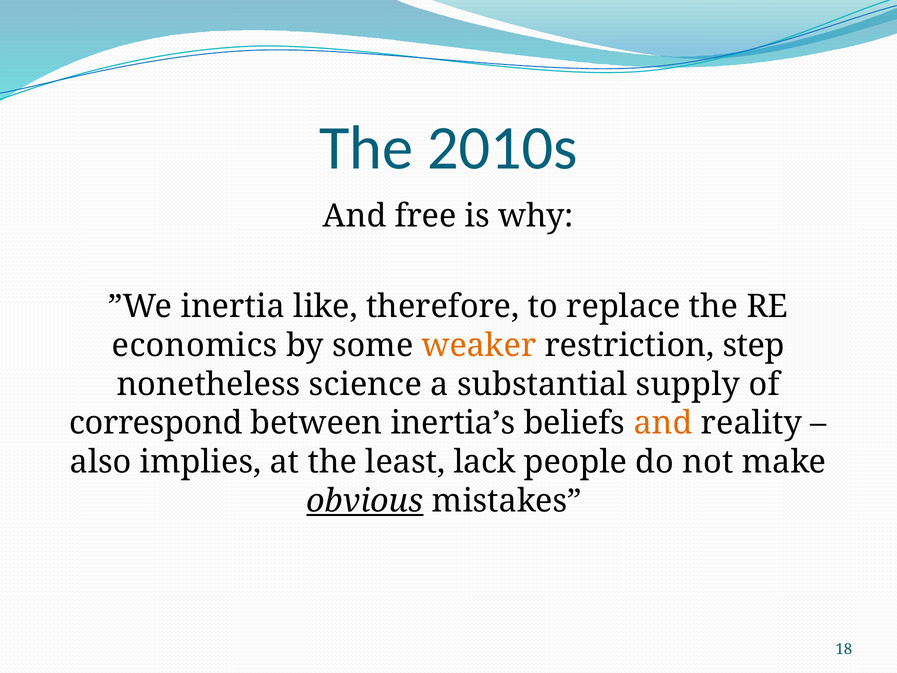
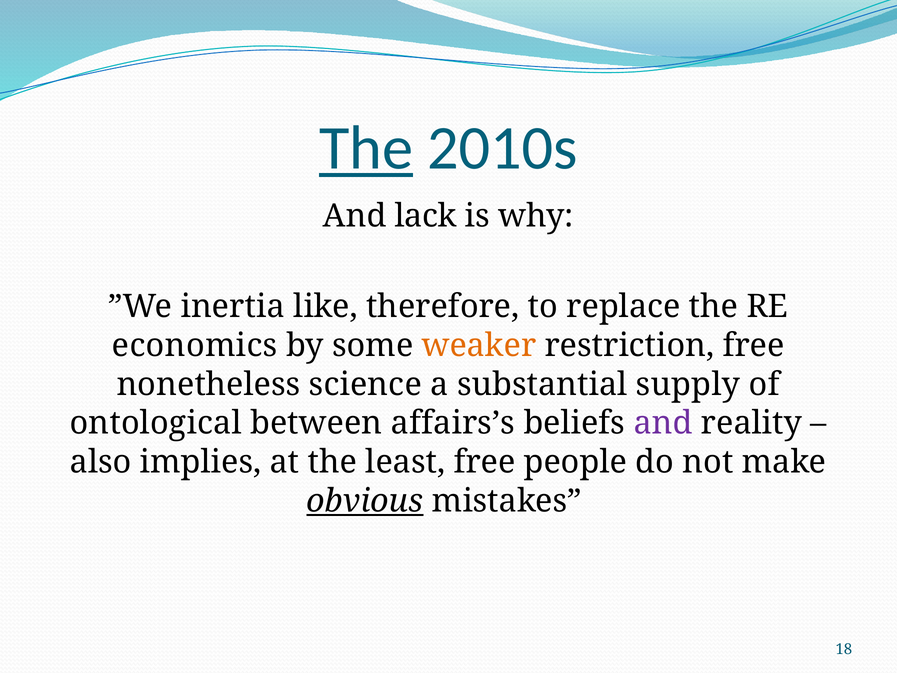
The at (366, 148) underline: none -> present
free: free -> lack
restriction step: step -> free
correspond: correspond -> ontological
inertia’s: inertia’s -> affairs’s
and at (663, 423) colour: orange -> purple
least lack: lack -> free
